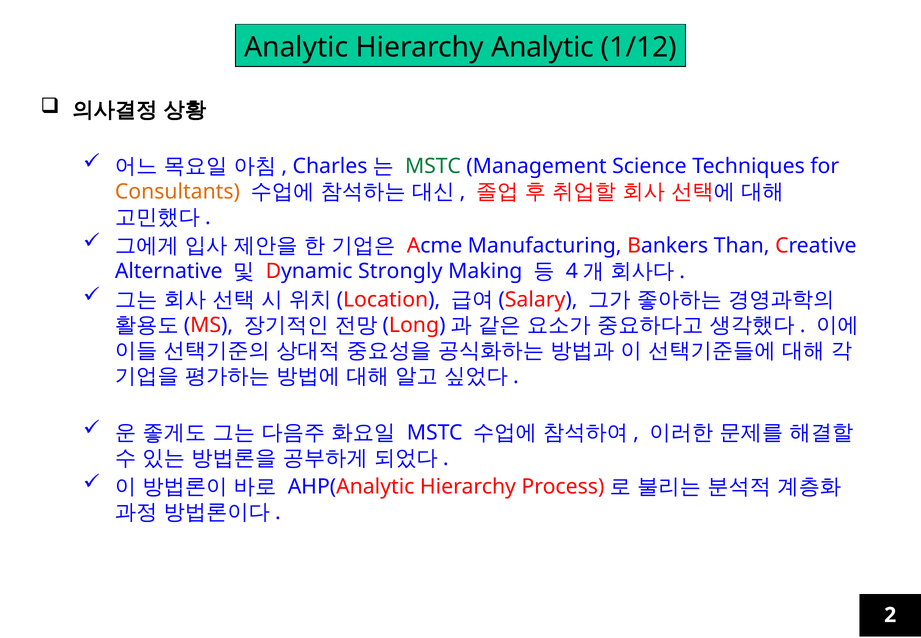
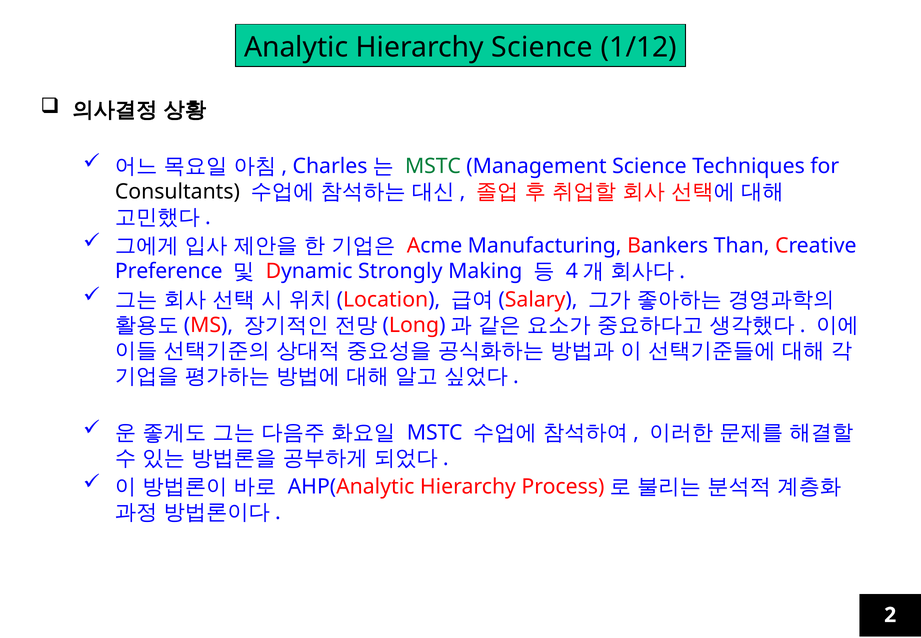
Hierarchy Analytic: Analytic -> Science
Consultants colour: orange -> black
Alternative: Alternative -> Preference
